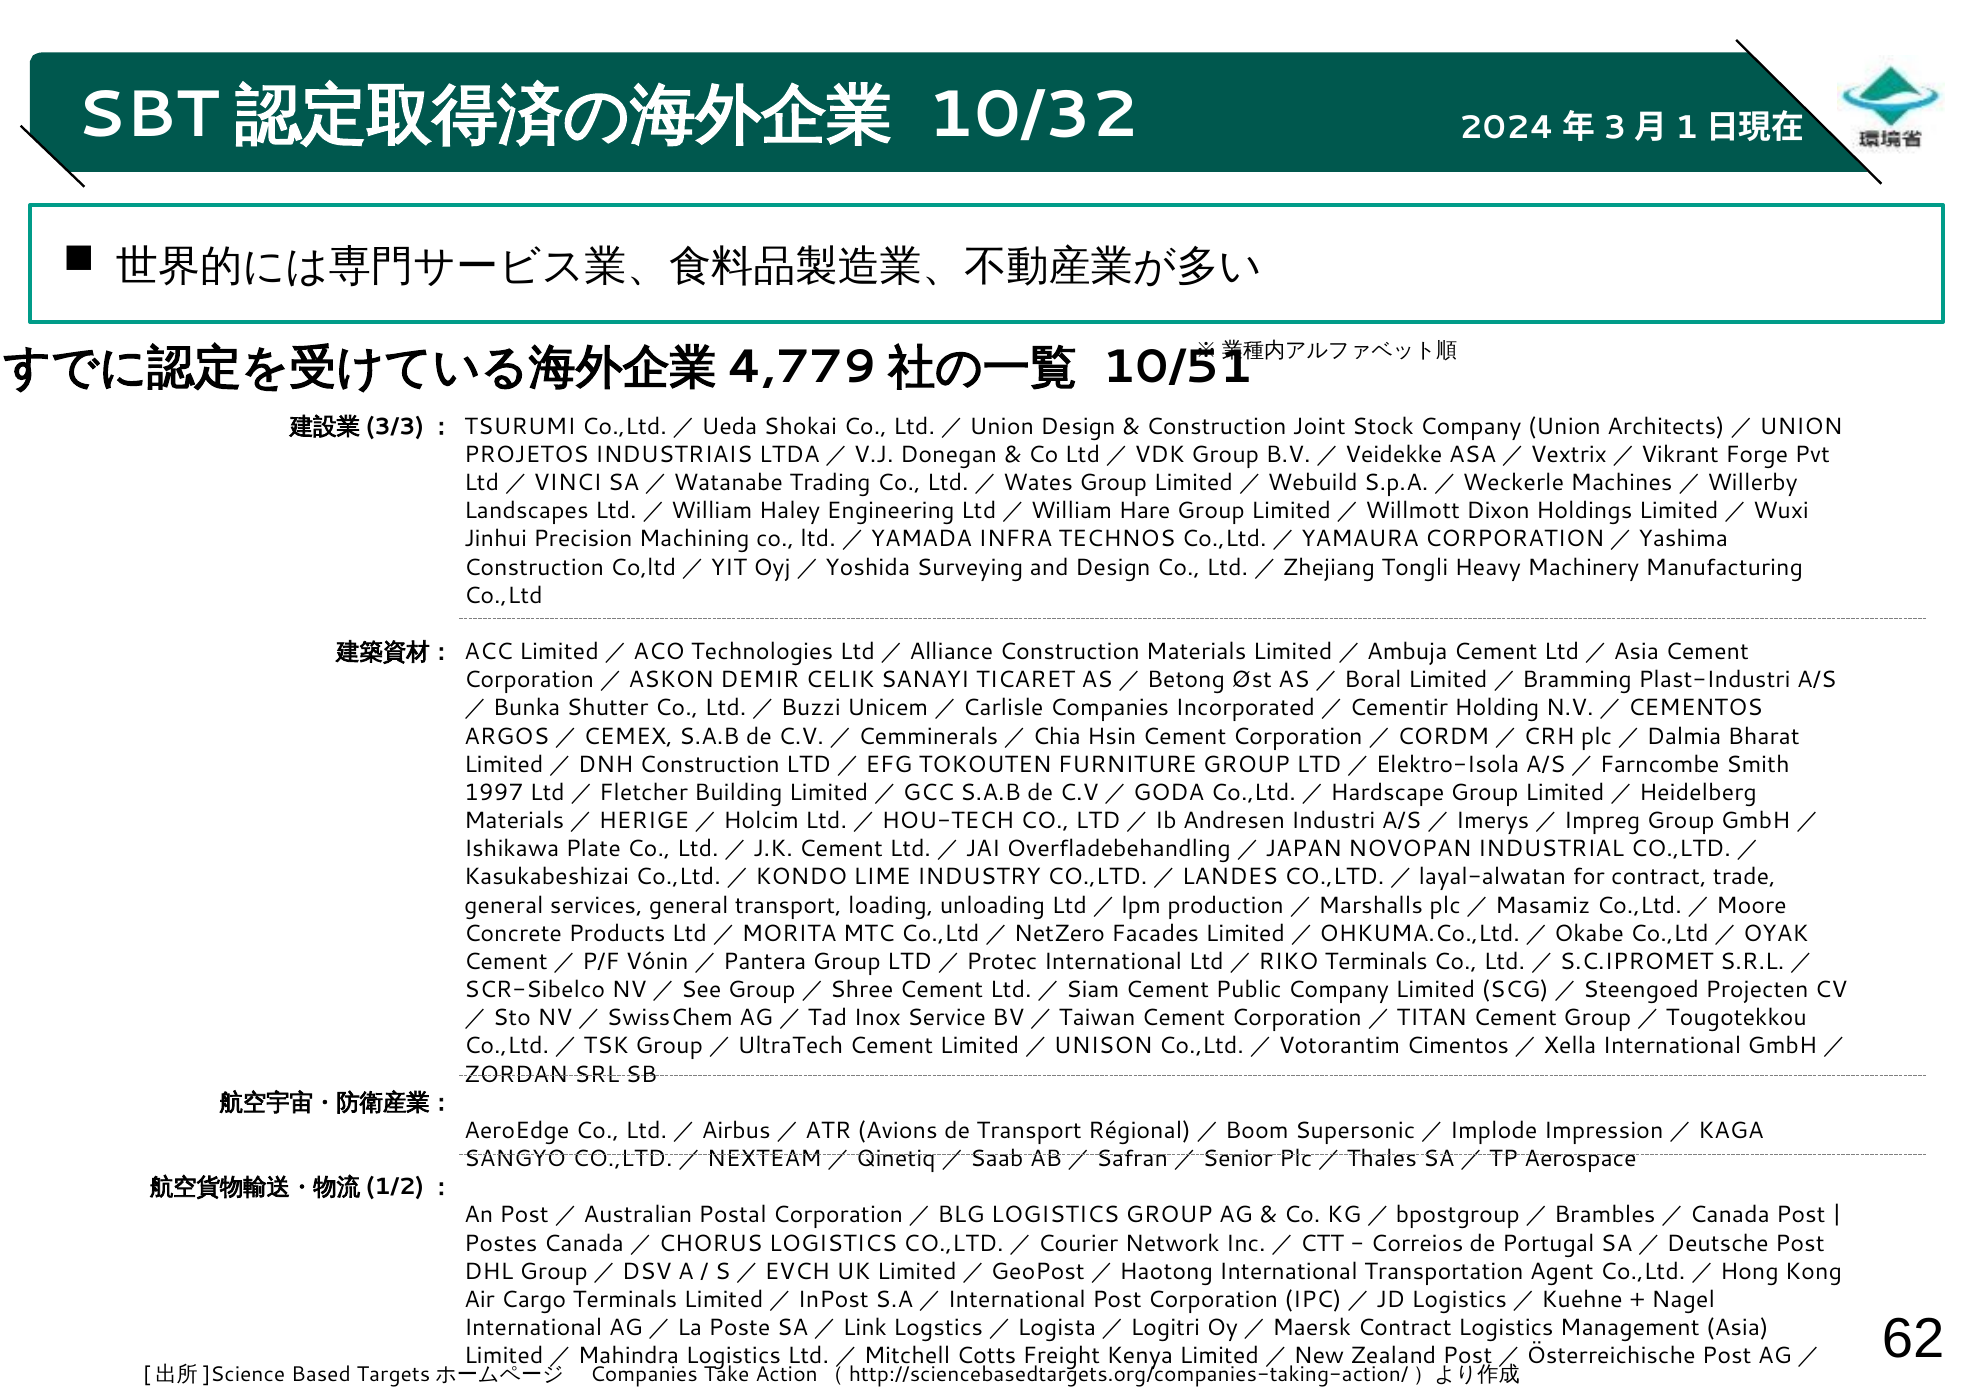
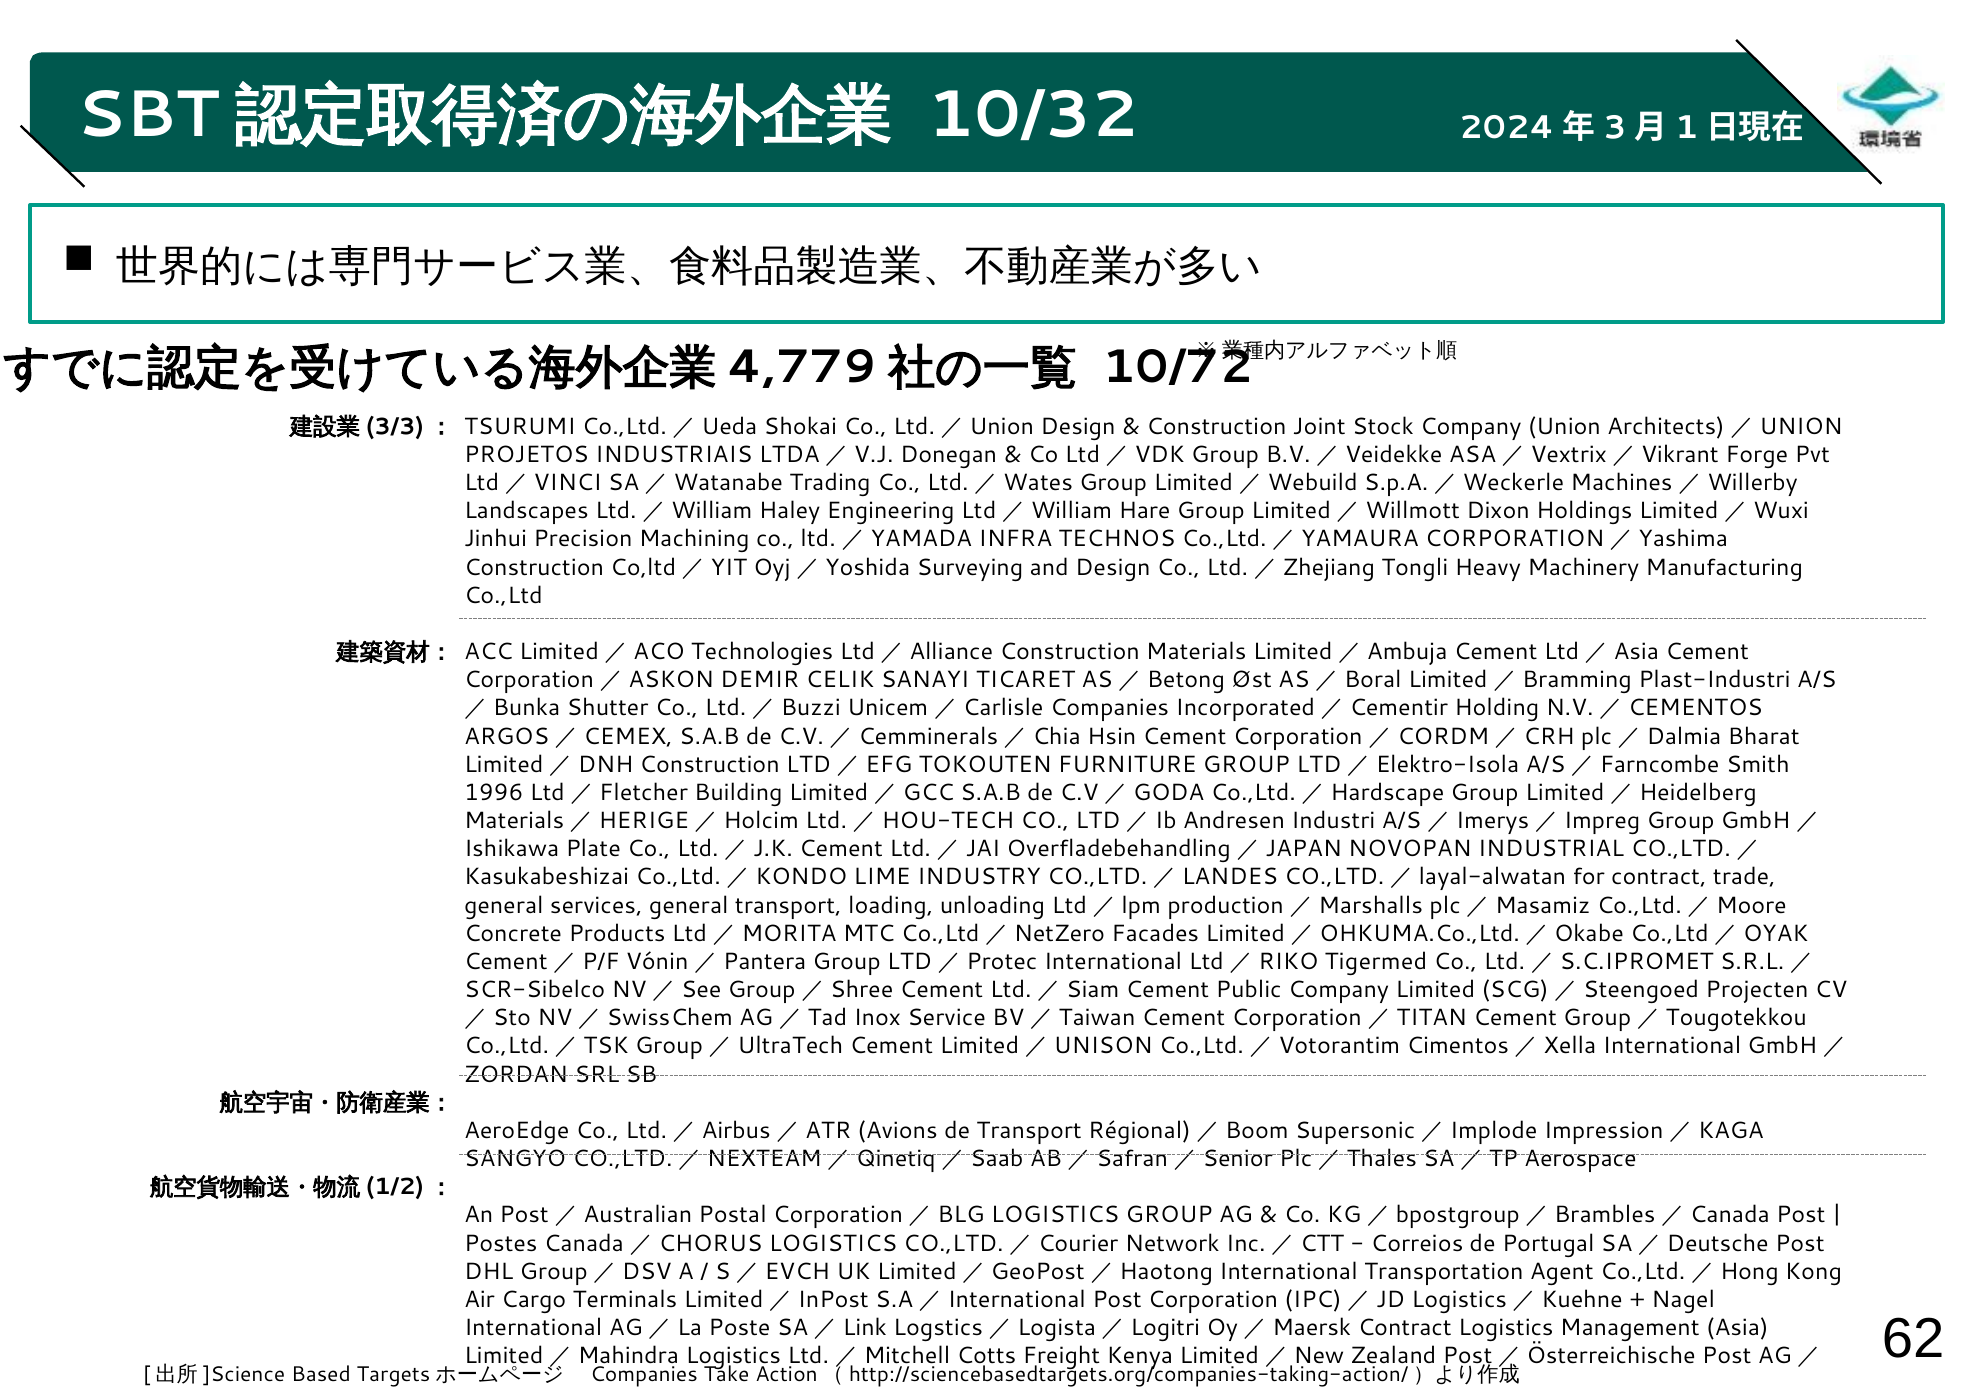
10/51: 10/51 -> 10/72
1997: 1997 -> 1996
Ltd／RIKO Terminals: Terminals -> Tigermed
